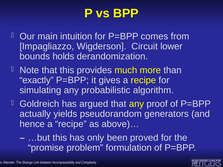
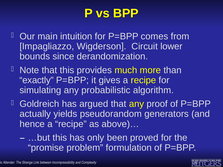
holds: holds -> since
